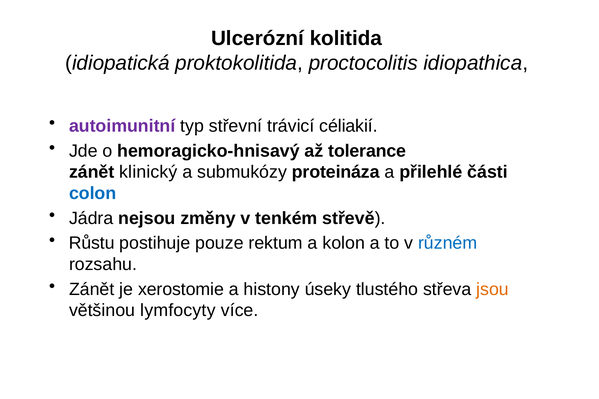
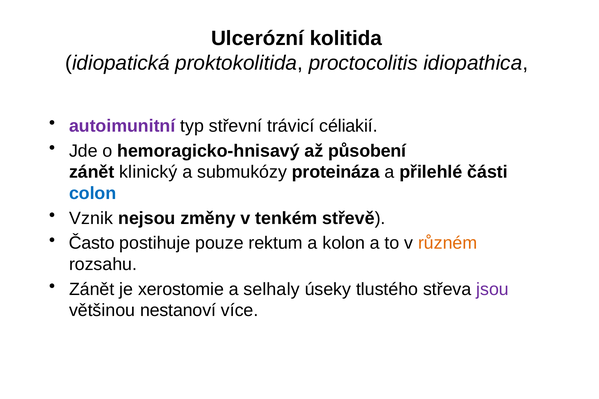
tolerance: tolerance -> působení
Jádra: Jádra -> Vznik
Růstu: Růstu -> Často
různém colour: blue -> orange
histony: histony -> selhaly
jsou colour: orange -> purple
lymfocyty: lymfocyty -> nestanoví
